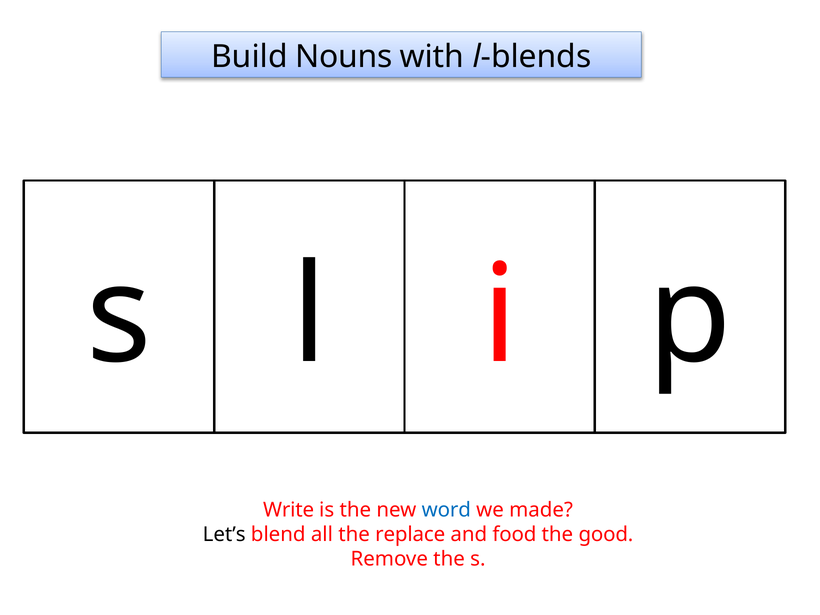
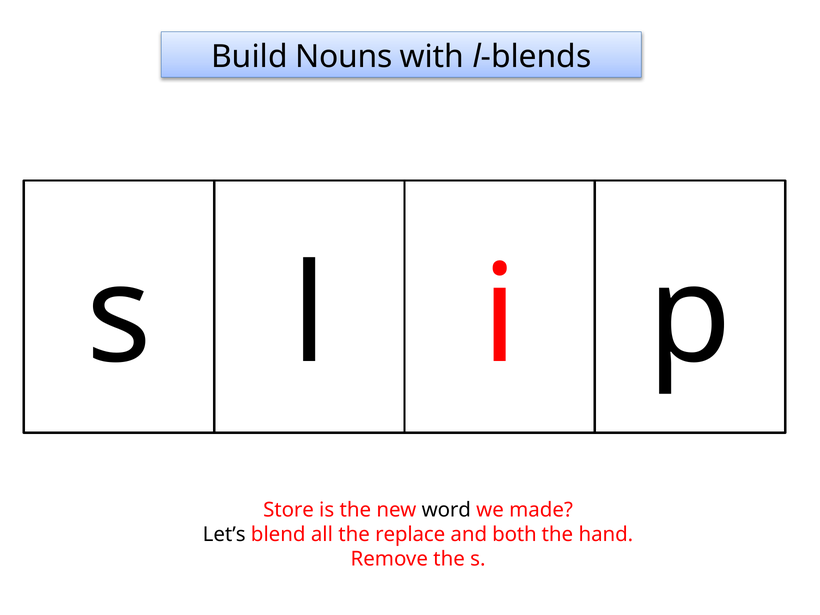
Write: Write -> Store
word colour: blue -> black
food: food -> both
good: good -> hand
